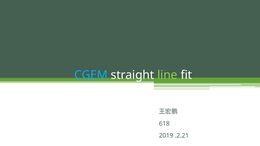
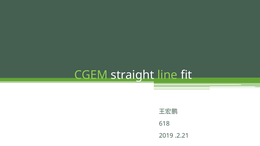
CGEM colour: light blue -> light green
